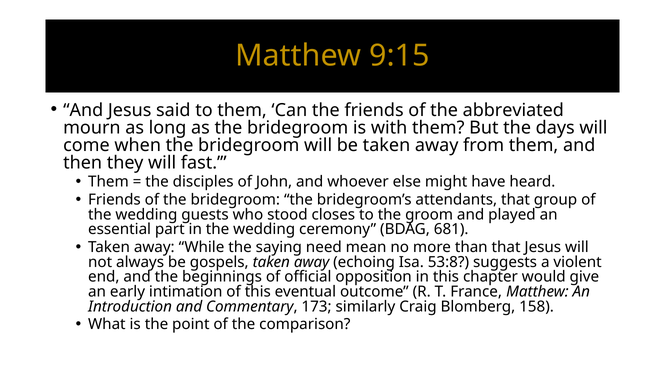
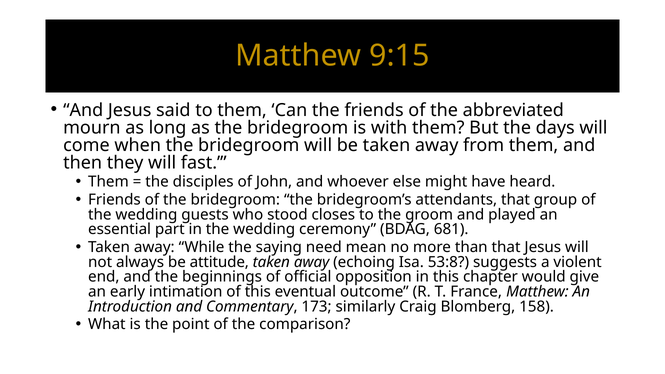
gospels: gospels -> attitude
